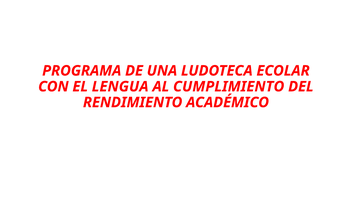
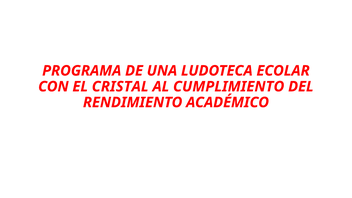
LENGUA: LENGUA -> CRISTAL
